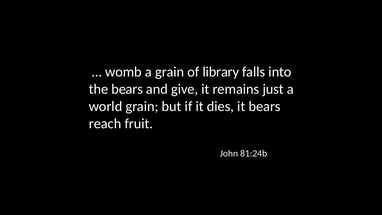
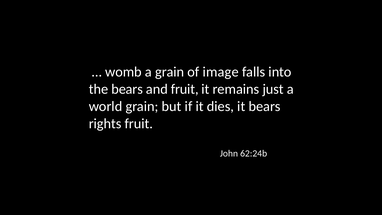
library: library -> image
and give: give -> fruit
reach: reach -> rights
81:24b: 81:24b -> 62:24b
